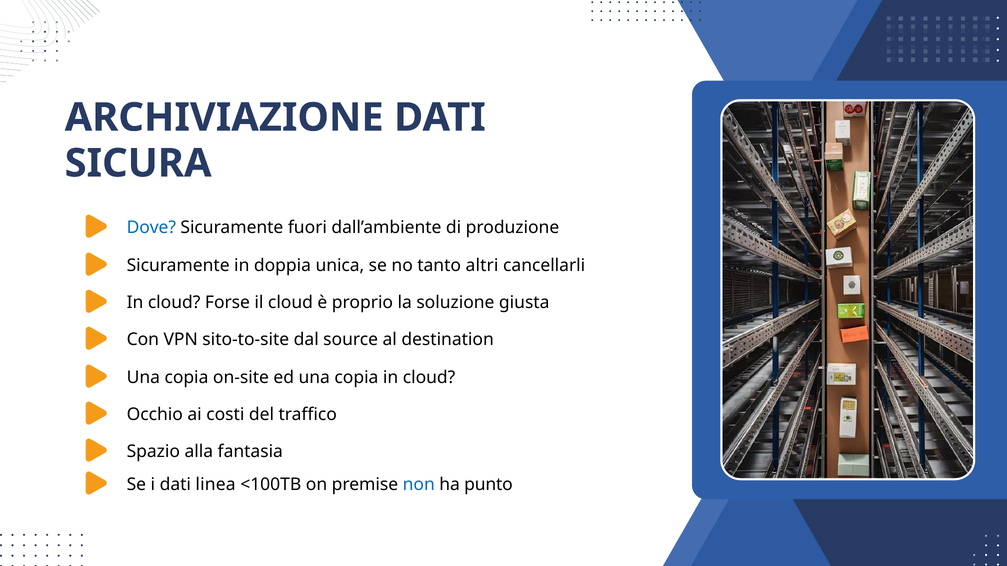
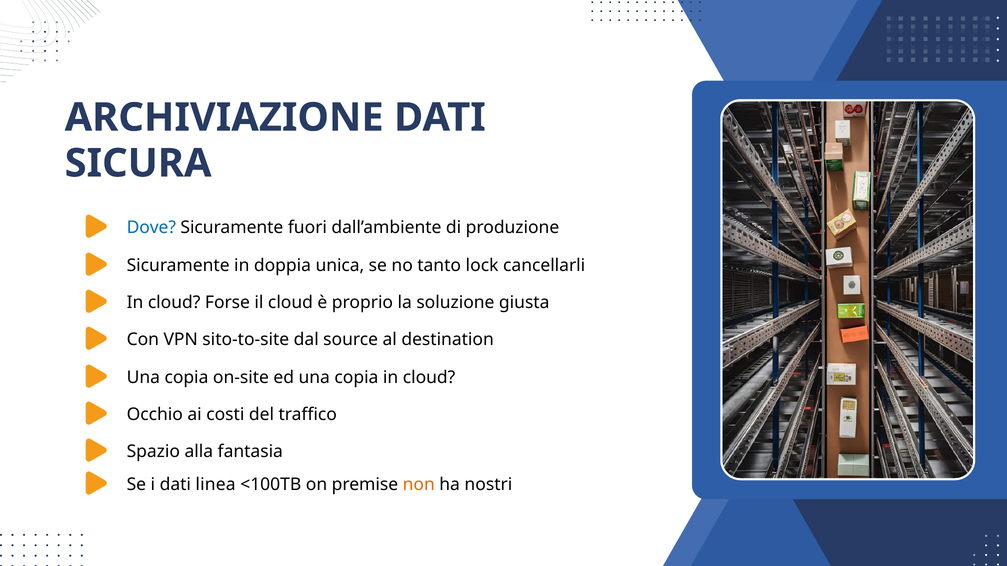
altri: altri -> lock
non colour: blue -> orange
punto: punto -> nostri
